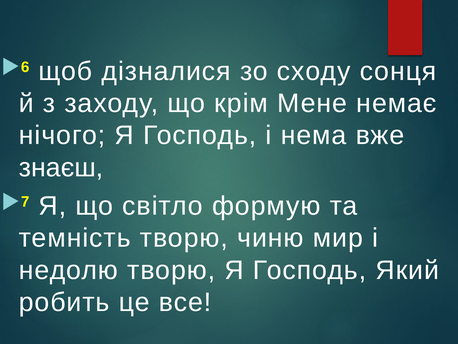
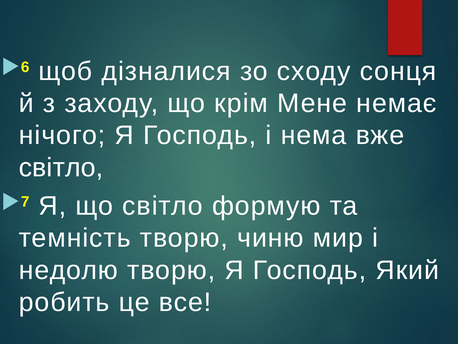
знаєш at (61, 167): знаєш -> світло
